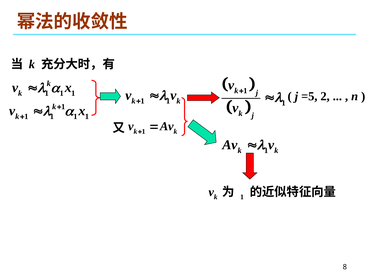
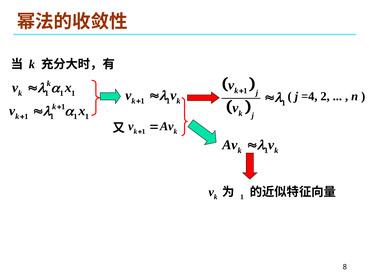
=5: =5 -> =4
